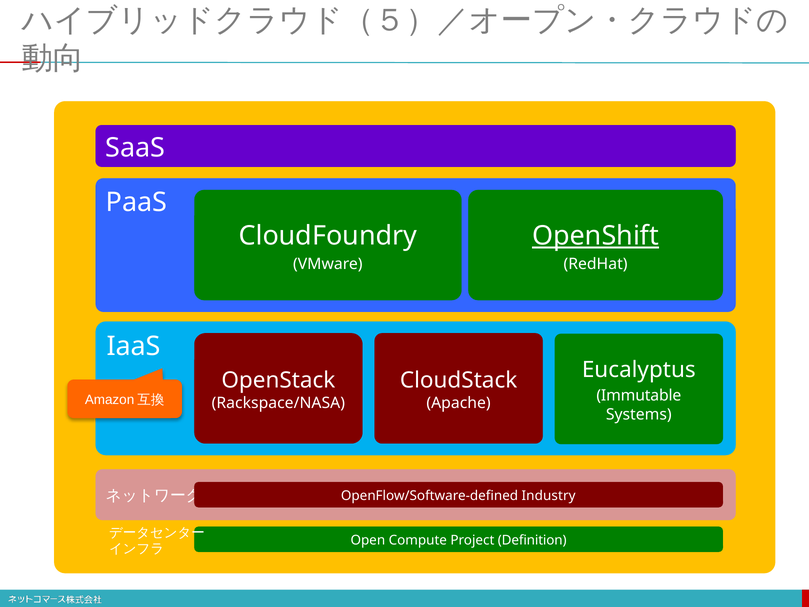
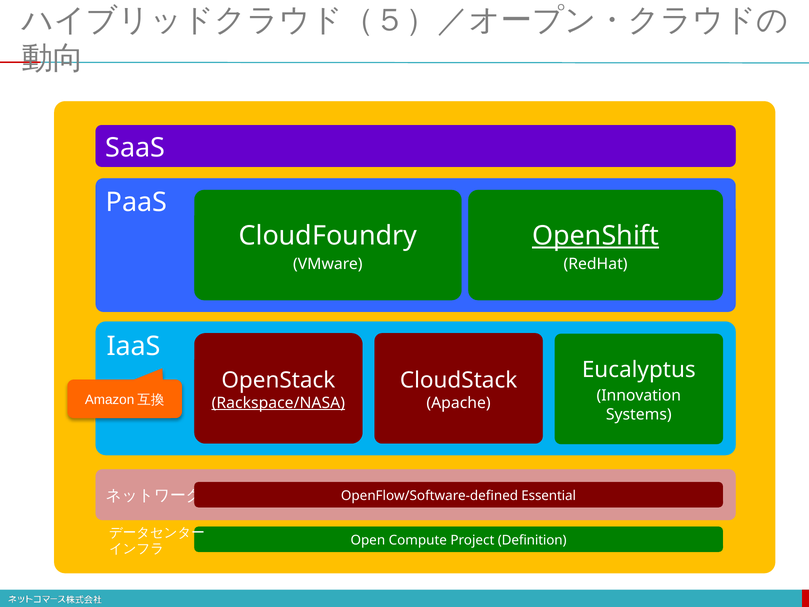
Immutable: Immutable -> Innovation
Rackspace/NASA underline: none -> present
Industry: Industry -> Essential
